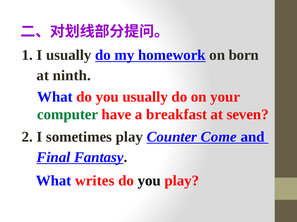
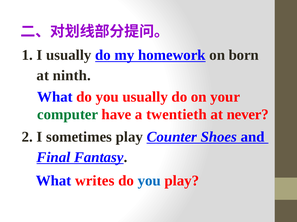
breakfast: breakfast -> twentieth
seven: seven -> never
Come: Come -> Shoes
you at (149, 181) colour: black -> blue
